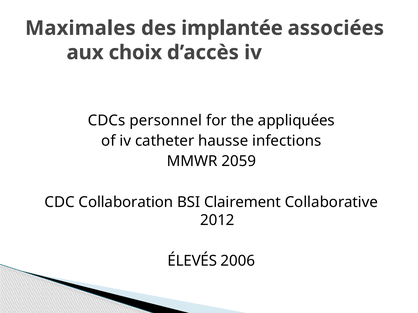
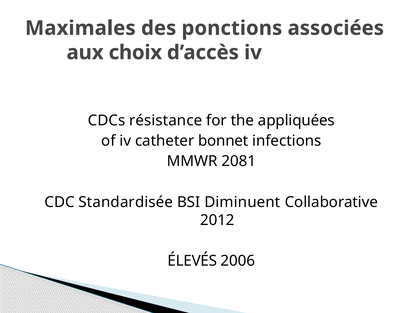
implantée: implantée -> ponctions
personnel: personnel -> résistance
hausse: hausse -> bonnet
2059: 2059 -> 2081
Collaboration: Collaboration -> Standardisée
Clairement: Clairement -> Diminuent
